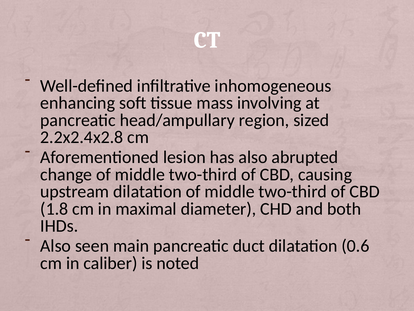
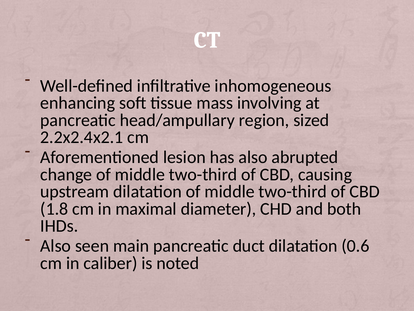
2.2x2.4x2.8: 2.2x2.4x2.8 -> 2.2x2.4x2.1
